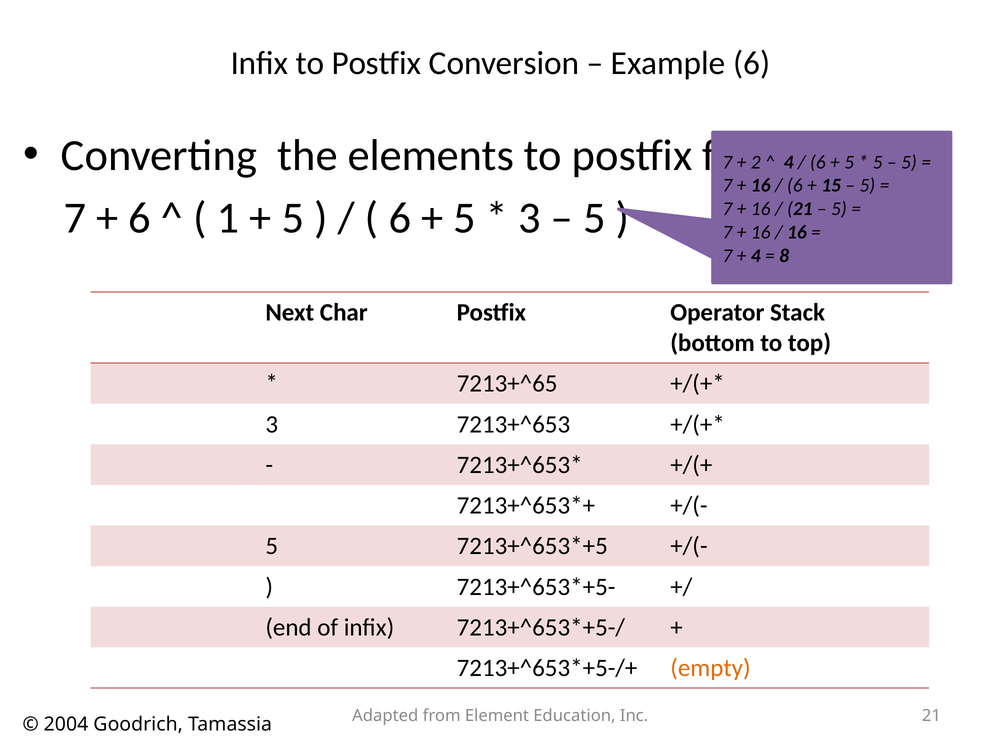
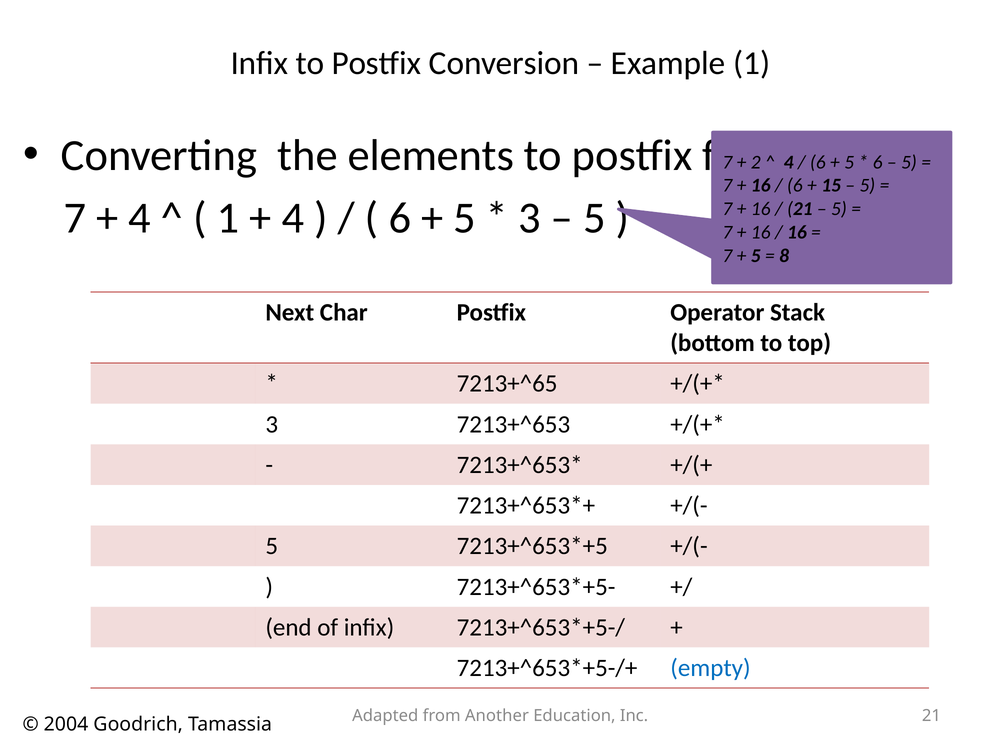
Example 6: 6 -> 1
5 at (878, 162): 5 -> 6
6 at (140, 218): 6 -> 4
5 at (293, 218): 5 -> 4
4 at (756, 256): 4 -> 5
empty colour: orange -> blue
Element: Element -> Another
